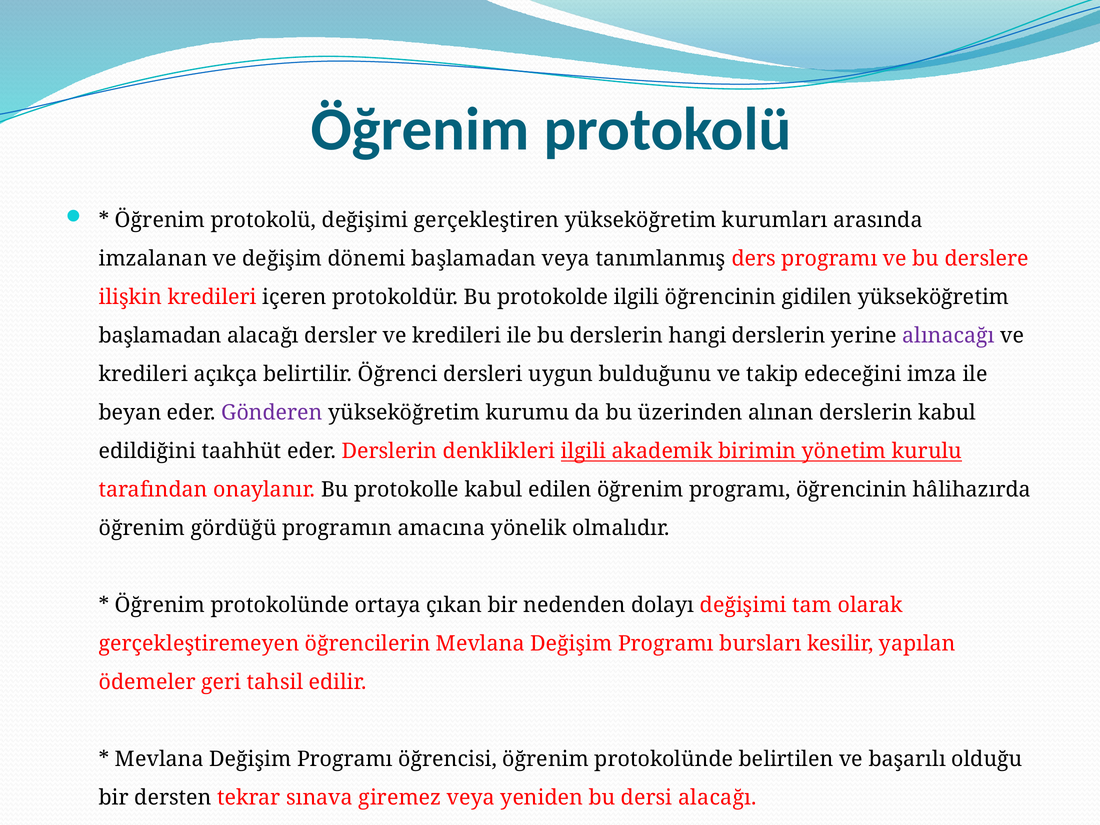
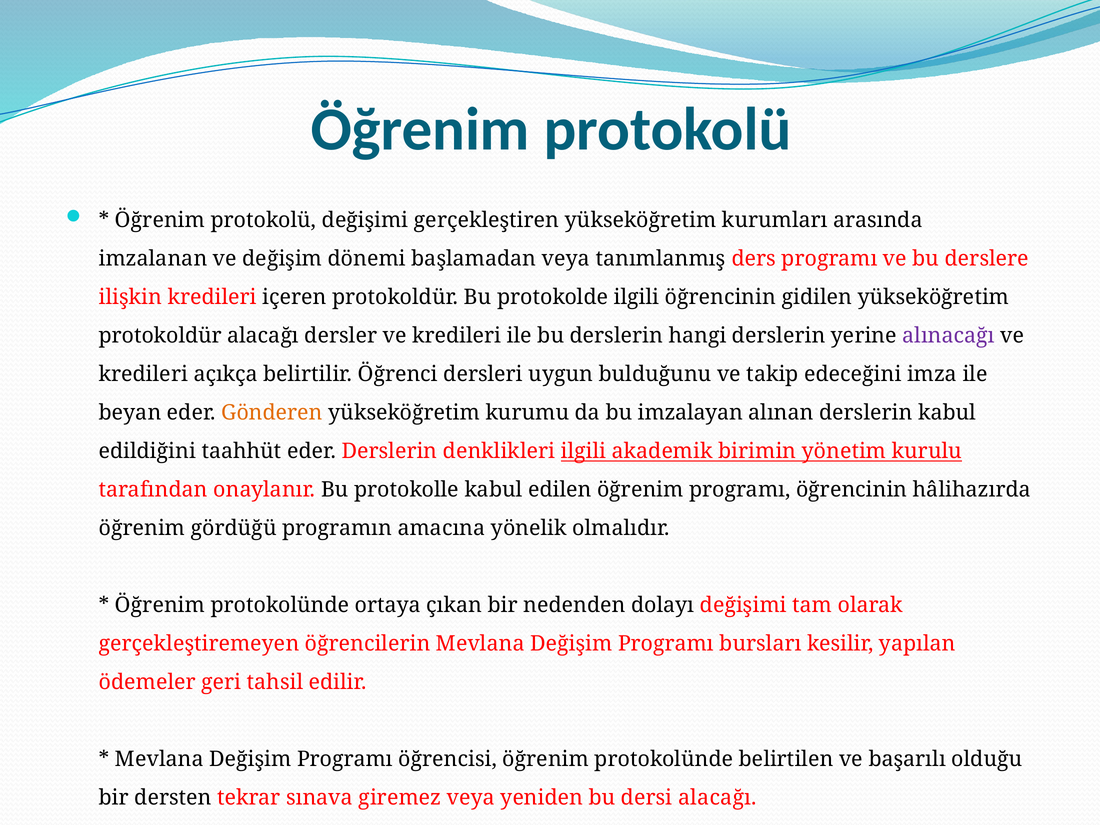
başlamadan at (160, 336): başlamadan -> protokoldür
Gönderen colour: purple -> orange
üzerinden: üzerinden -> imzalayan
